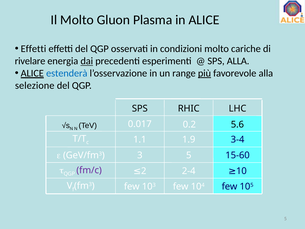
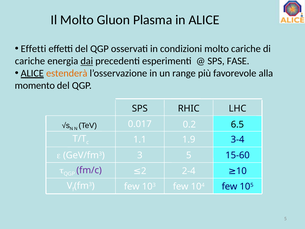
rivelare at (30, 61): rivelare -> cariche
SPS ALLA: ALLA -> FASE
estenderà colour: blue -> orange
più underline: present -> none
selezione: selezione -> momento
5.6: 5.6 -> 6.5
